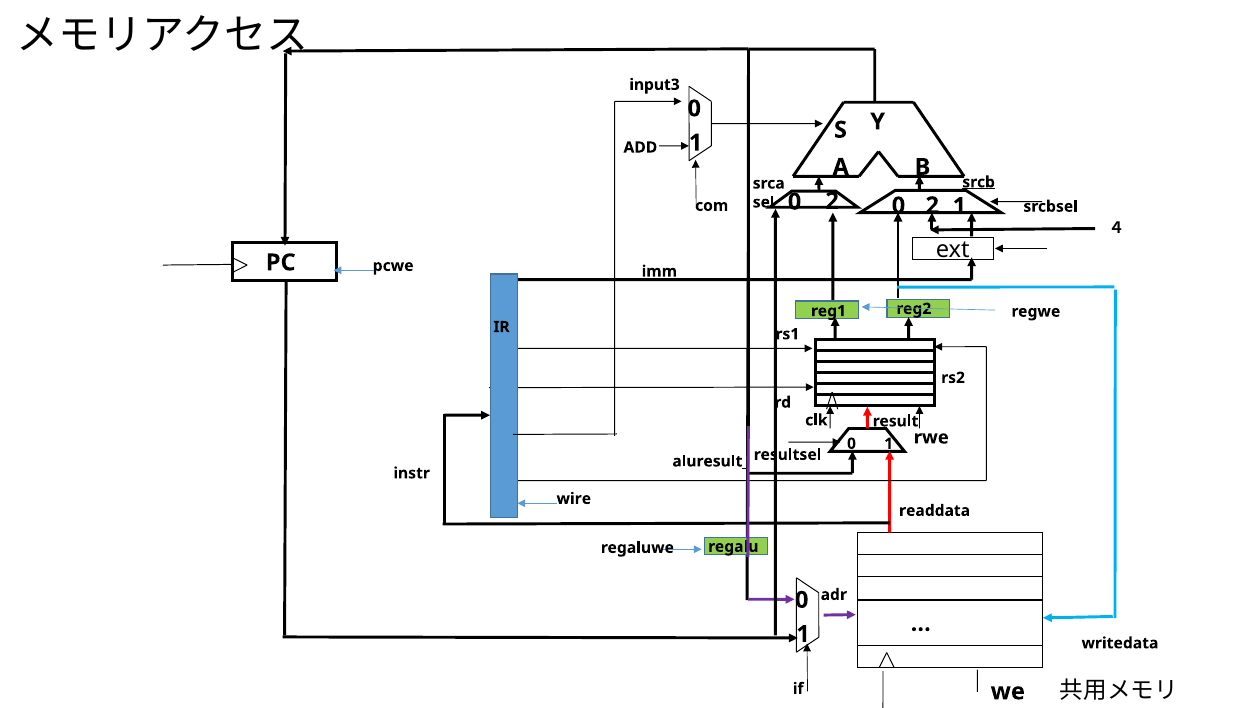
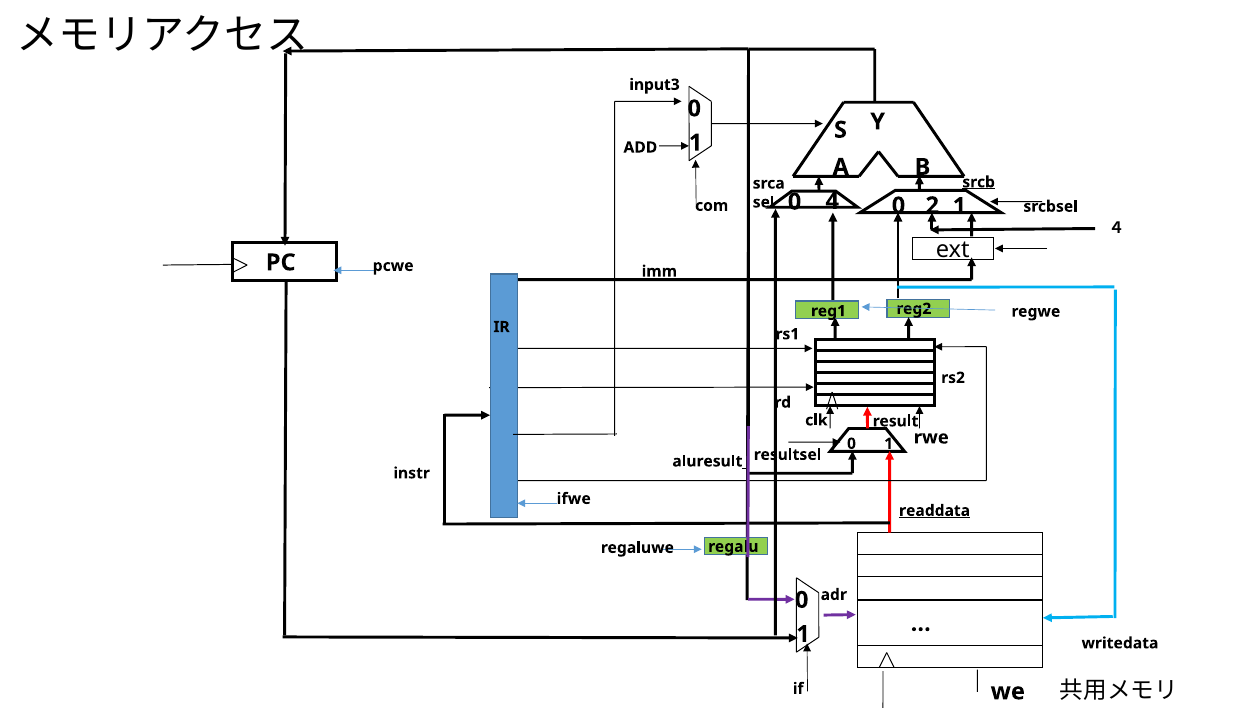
0 2: 2 -> 4
wire: wire -> ifwe
readdata underline: none -> present
